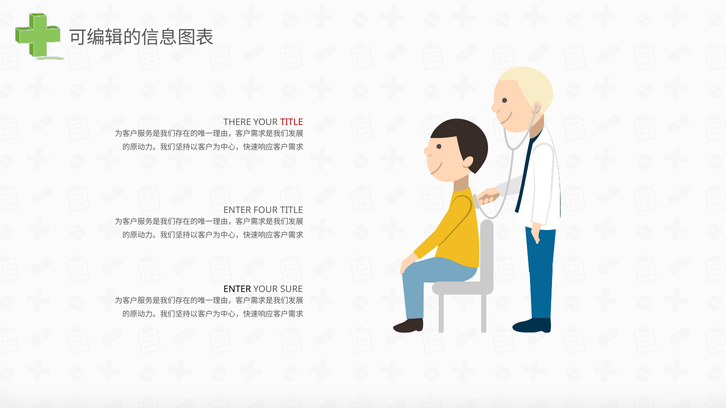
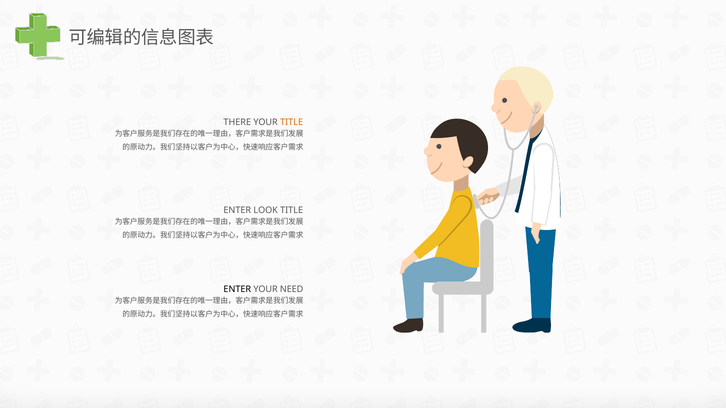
TITLE at (292, 122) colour: red -> orange
FOUR: FOUR -> LOOK
SURE: SURE -> NEED
